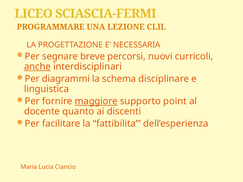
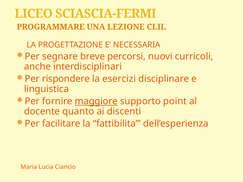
anche underline: present -> none
diagrammi: diagrammi -> rispondere
schema: schema -> esercizi
